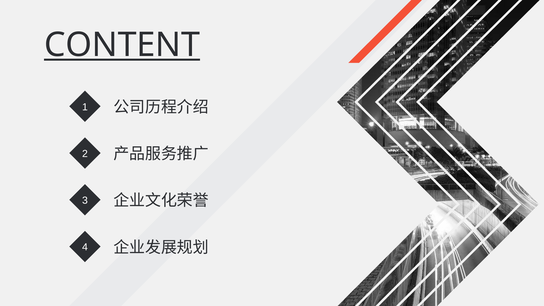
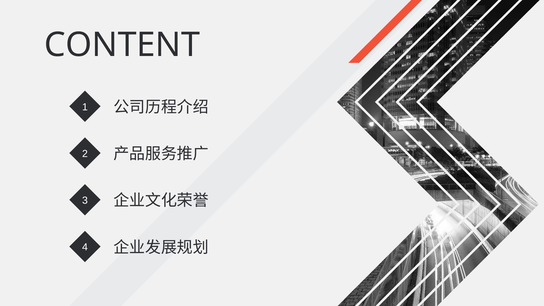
CONTENT underline: present -> none
